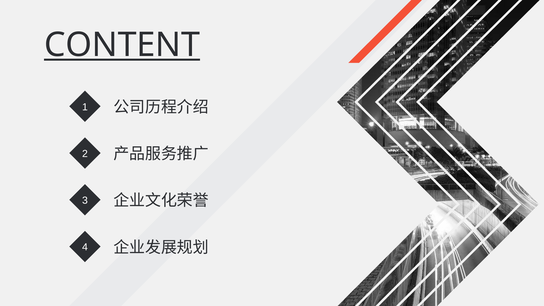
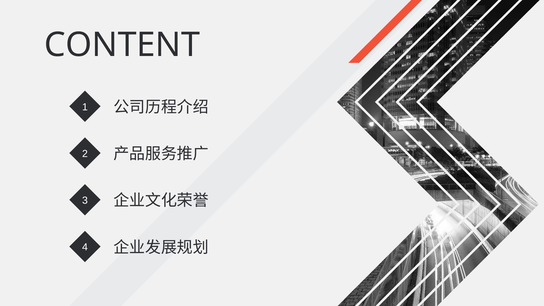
CONTENT underline: present -> none
